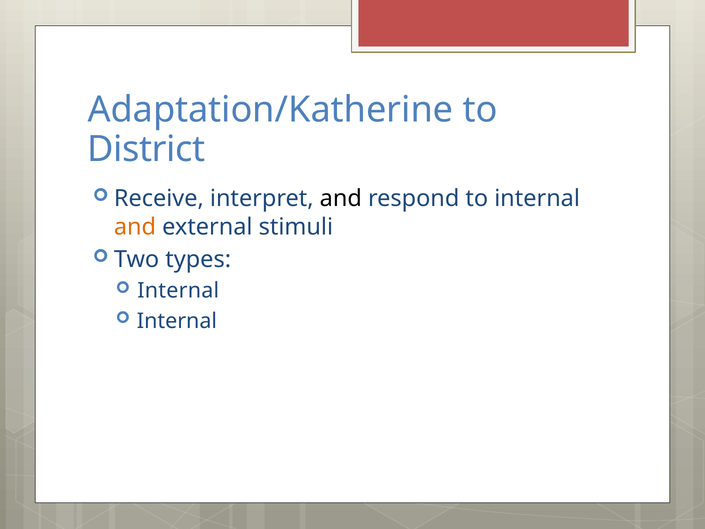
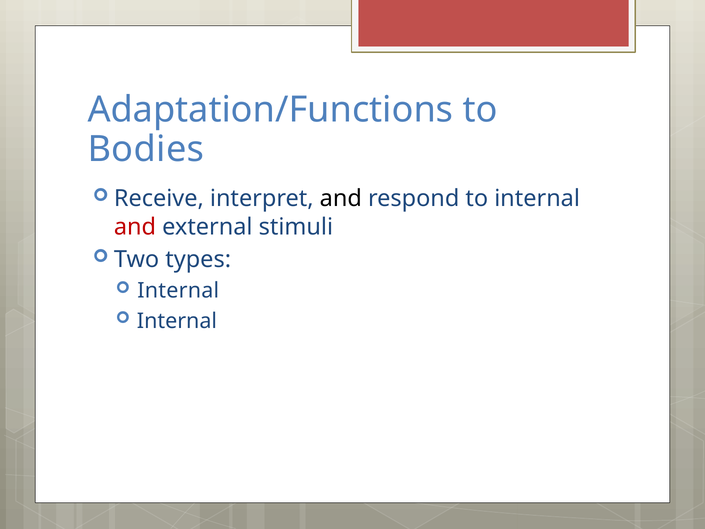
Adaptation/Katherine: Adaptation/Katherine -> Adaptation/Functions
District: District -> Bodies
and at (135, 227) colour: orange -> red
